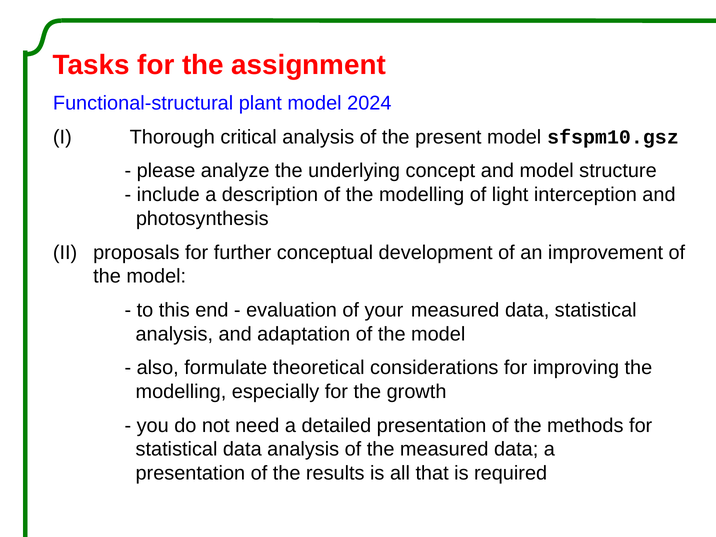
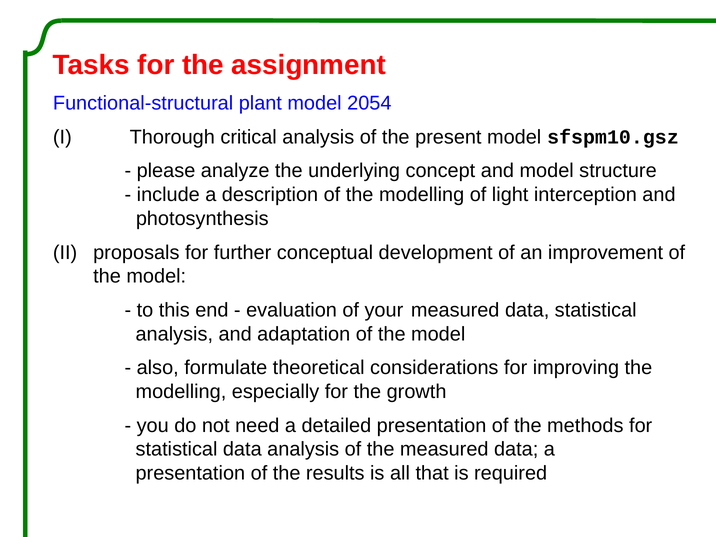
2024: 2024 -> 2054
